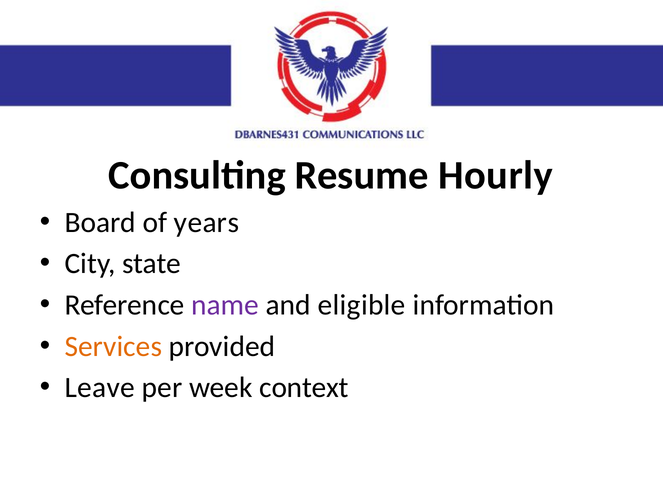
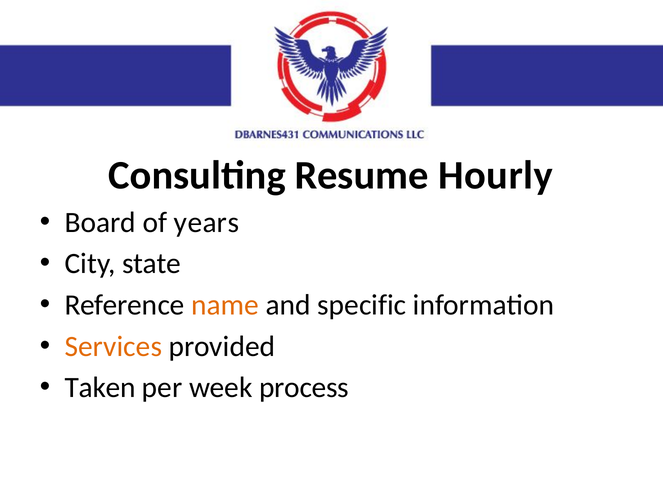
name colour: purple -> orange
eligible: eligible -> specific
Leave: Leave -> Taken
context: context -> process
